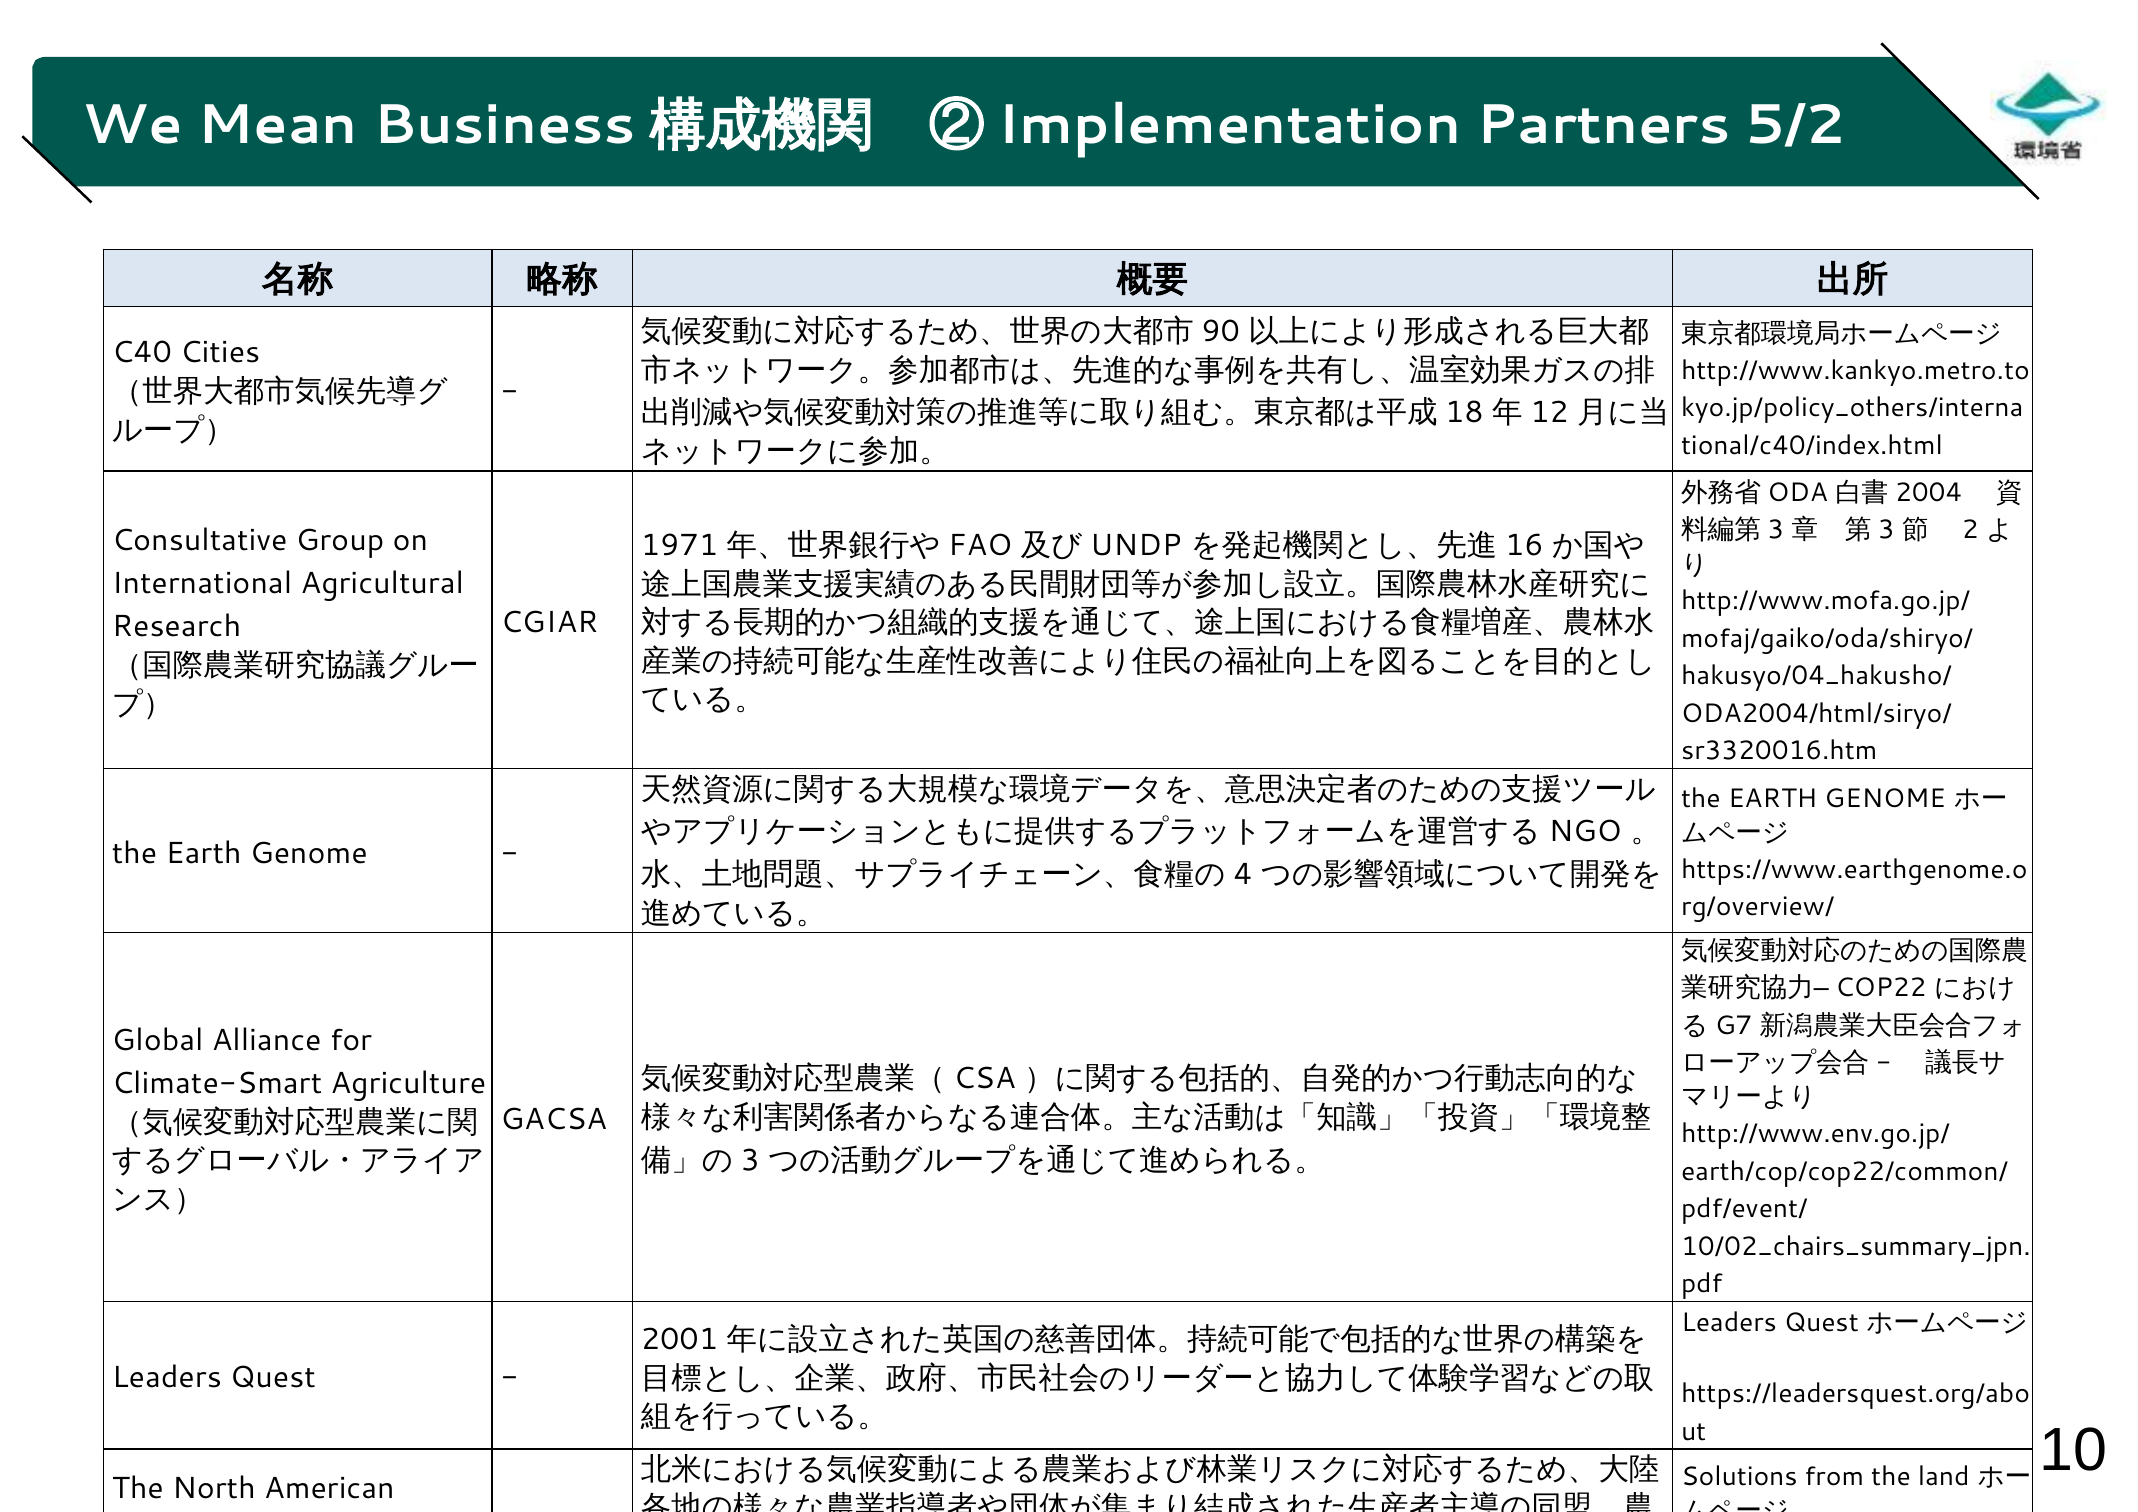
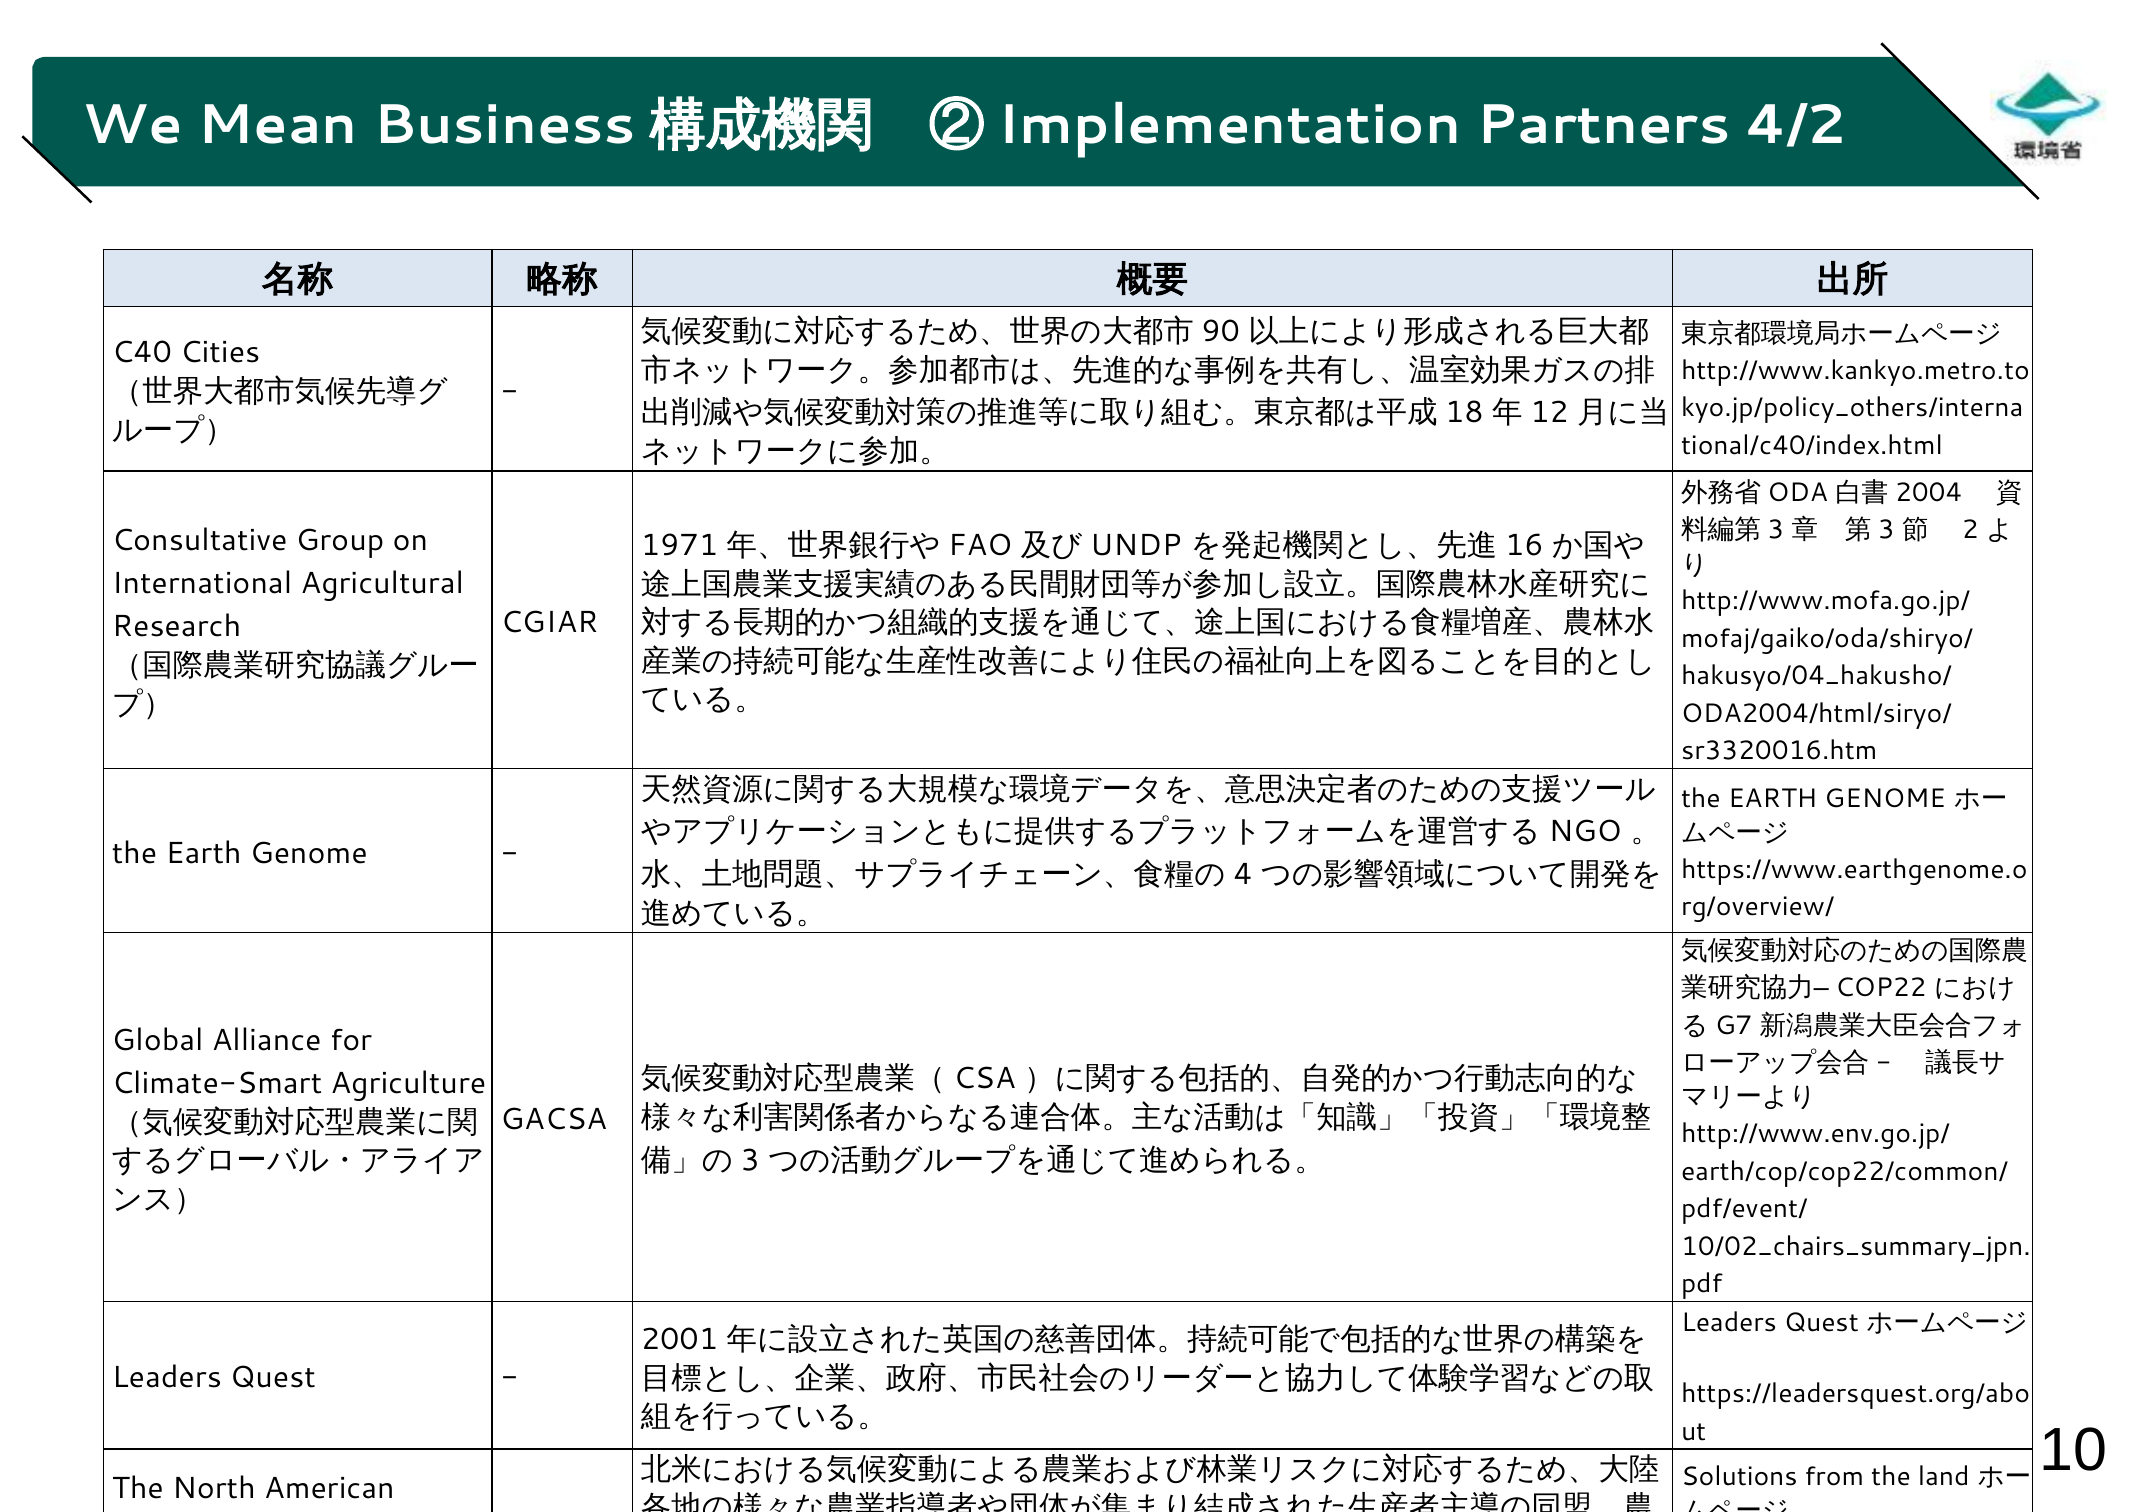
5/2: 5/2 -> 4/2
